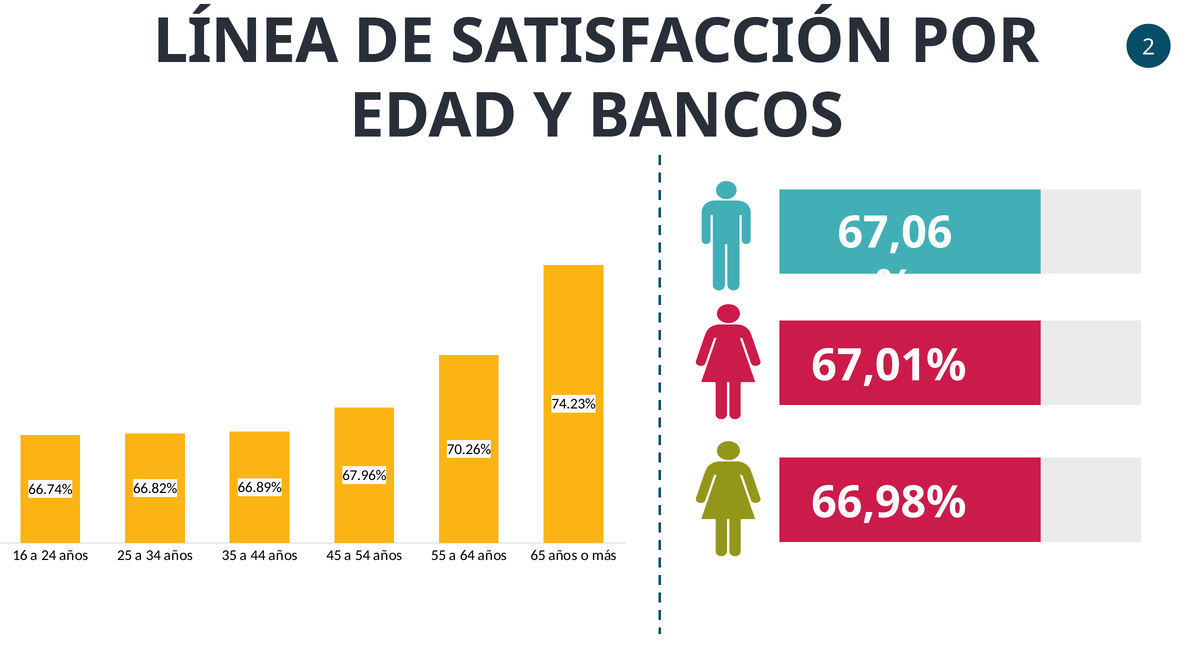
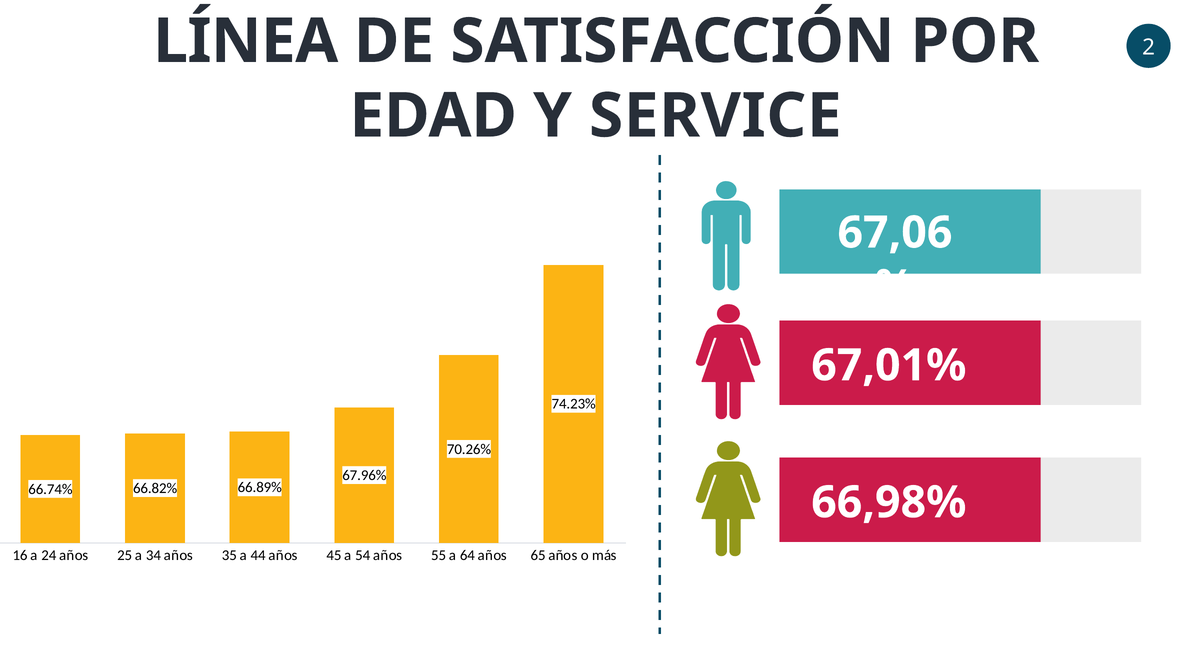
BANCOS: BANCOS -> SERVICE
